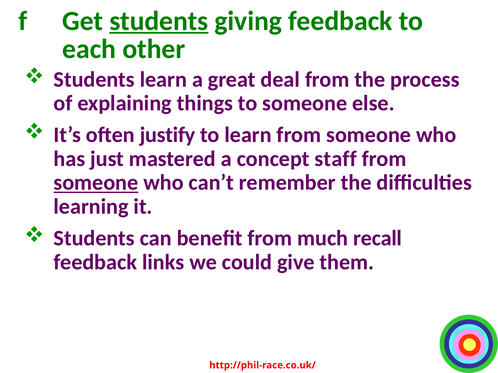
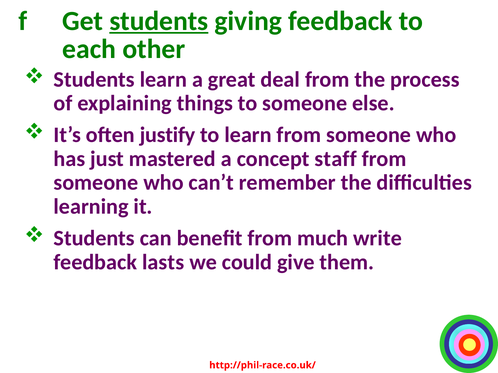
someone at (96, 183) underline: present -> none
recall: recall -> write
links: links -> lasts
